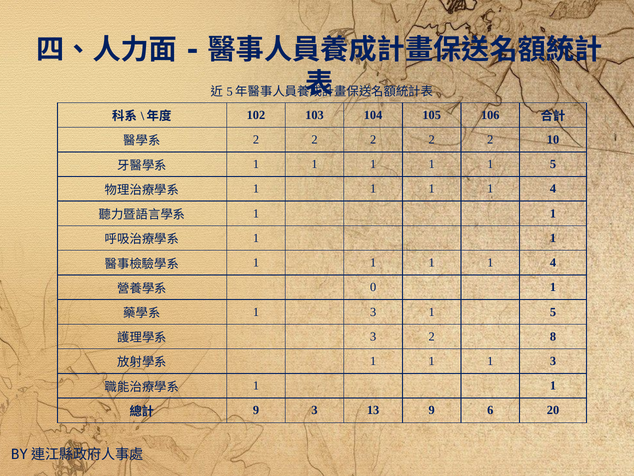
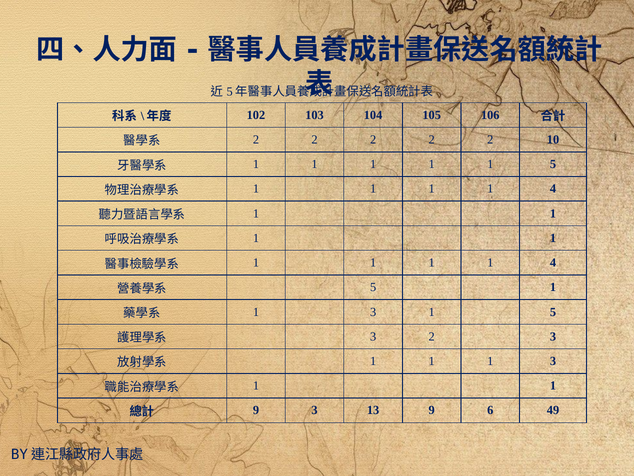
0 at (373, 287): 0 -> 5
2 8: 8 -> 3
20: 20 -> 49
